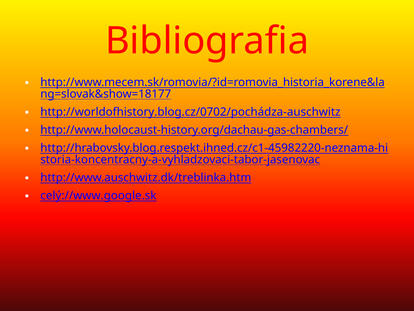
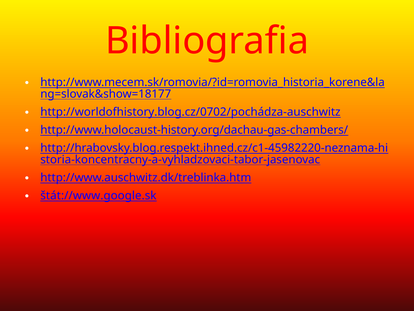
celý://www.google.sk: celý://www.google.sk -> štát://www.google.sk
